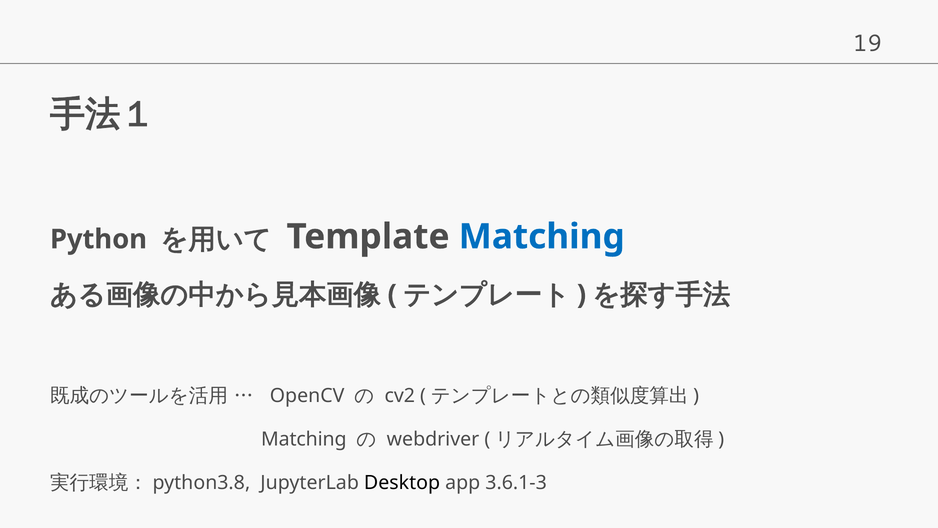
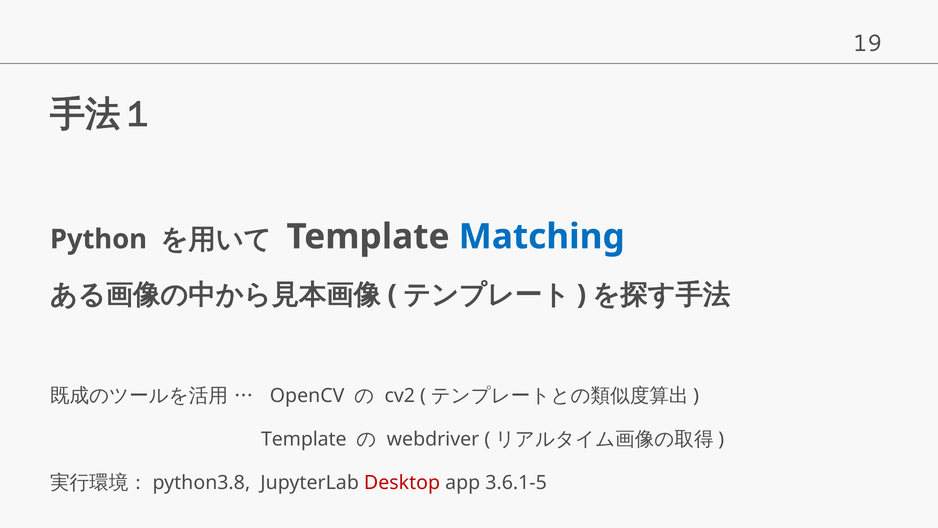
Matching at (304, 439): Matching -> Template
Desktop colour: black -> red
3.6.1-3: 3.6.1-3 -> 3.6.1-5
